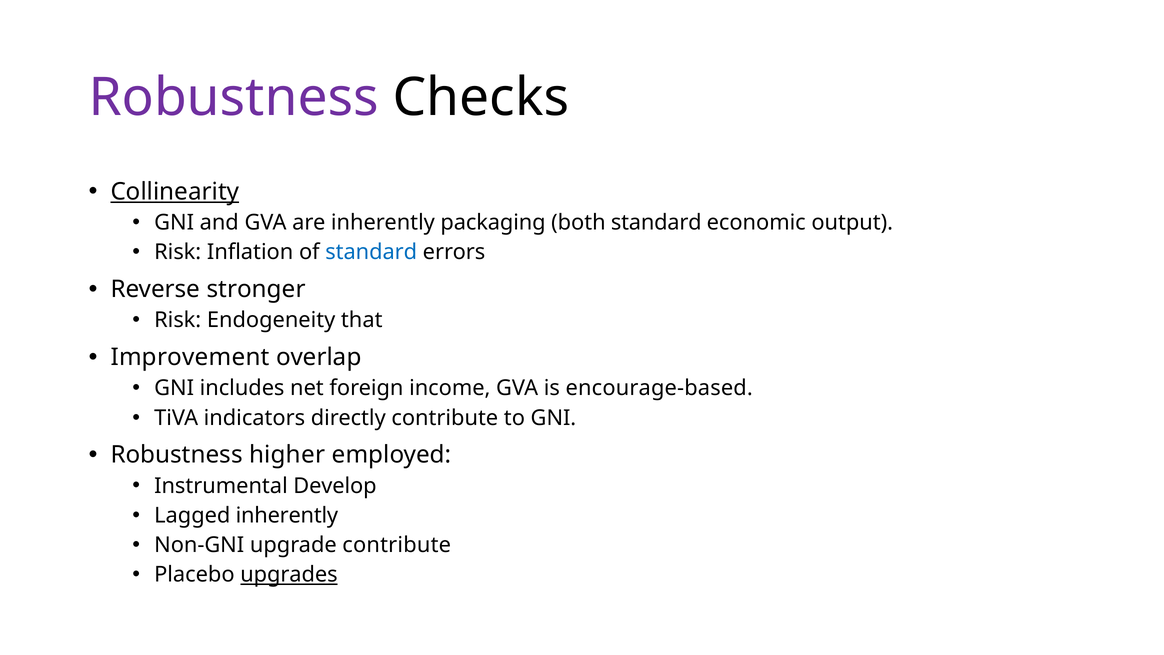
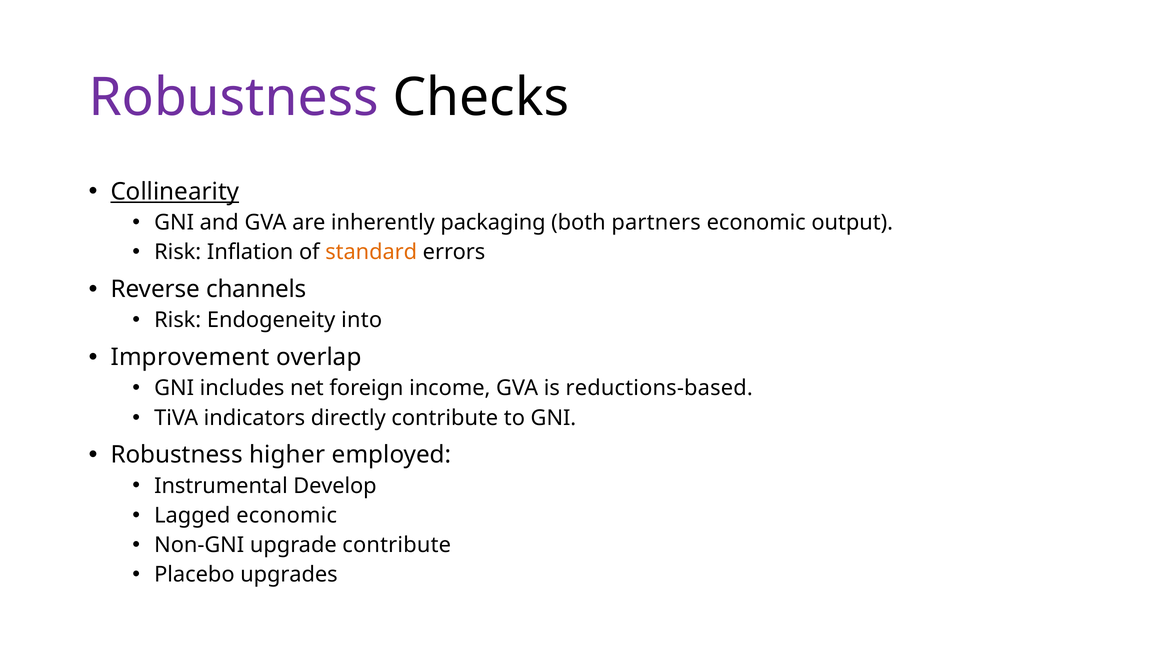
both standard: standard -> partners
standard at (371, 252) colour: blue -> orange
stronger: stronger -> channels
that: that -> into
encourage-based: encourage-based -> reductions-based
Lagged inherently: inherently -> economic
upgrades underline: present -> none
